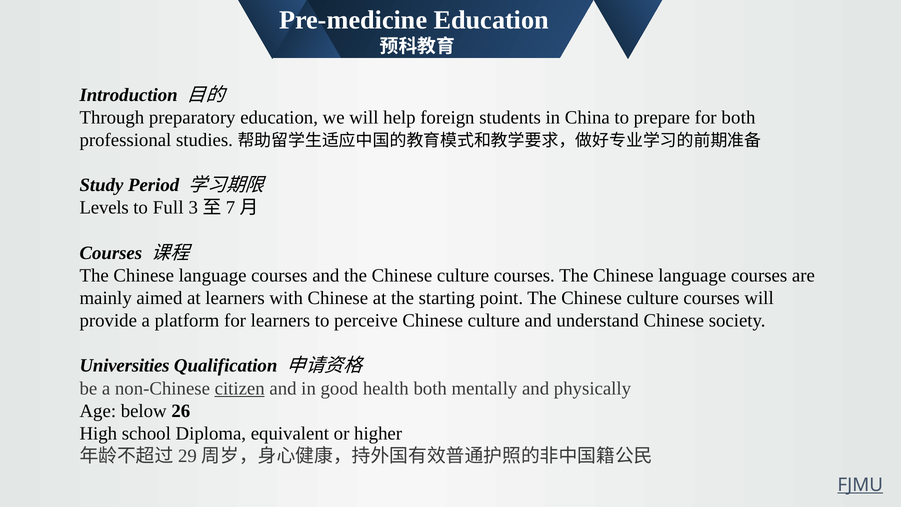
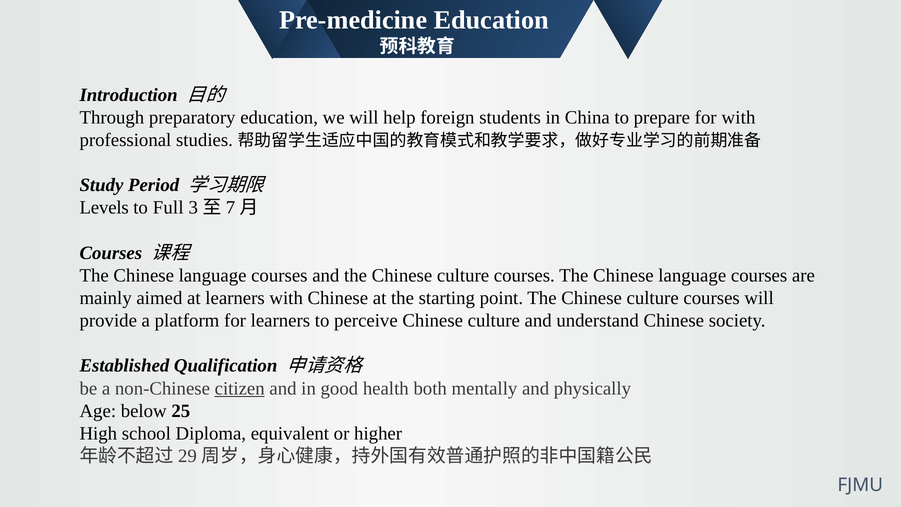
for both: both -> with
Universities: Universities -> Established
26: 26 -> 25
FJMU underline: present -> none
